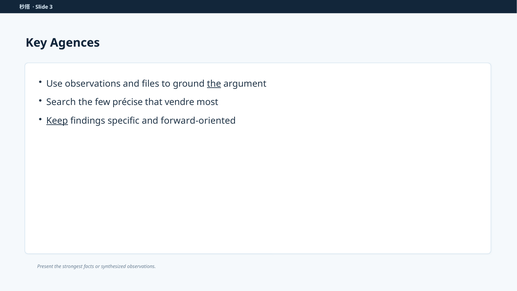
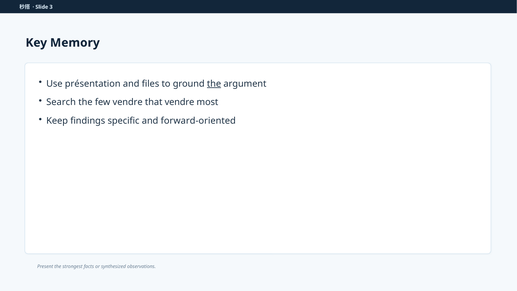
Agences: Agences -> Memory
Use observations: observations -> présentation
few précise: précise -> vendre
Keep underline: present -> none
